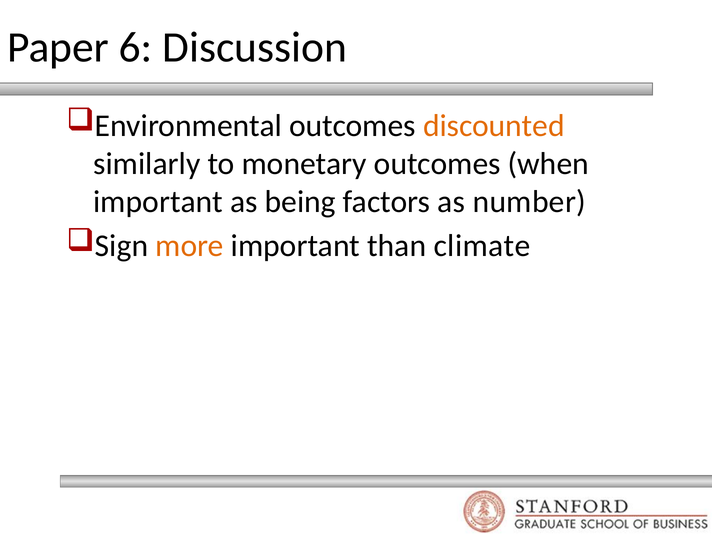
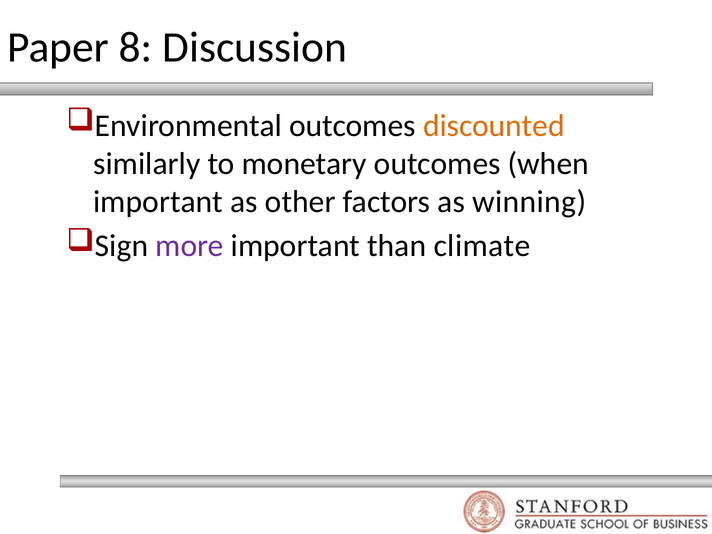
6: 6 -> 8
being: being -> other
number: number -> winning
more colour: orange -> purple
